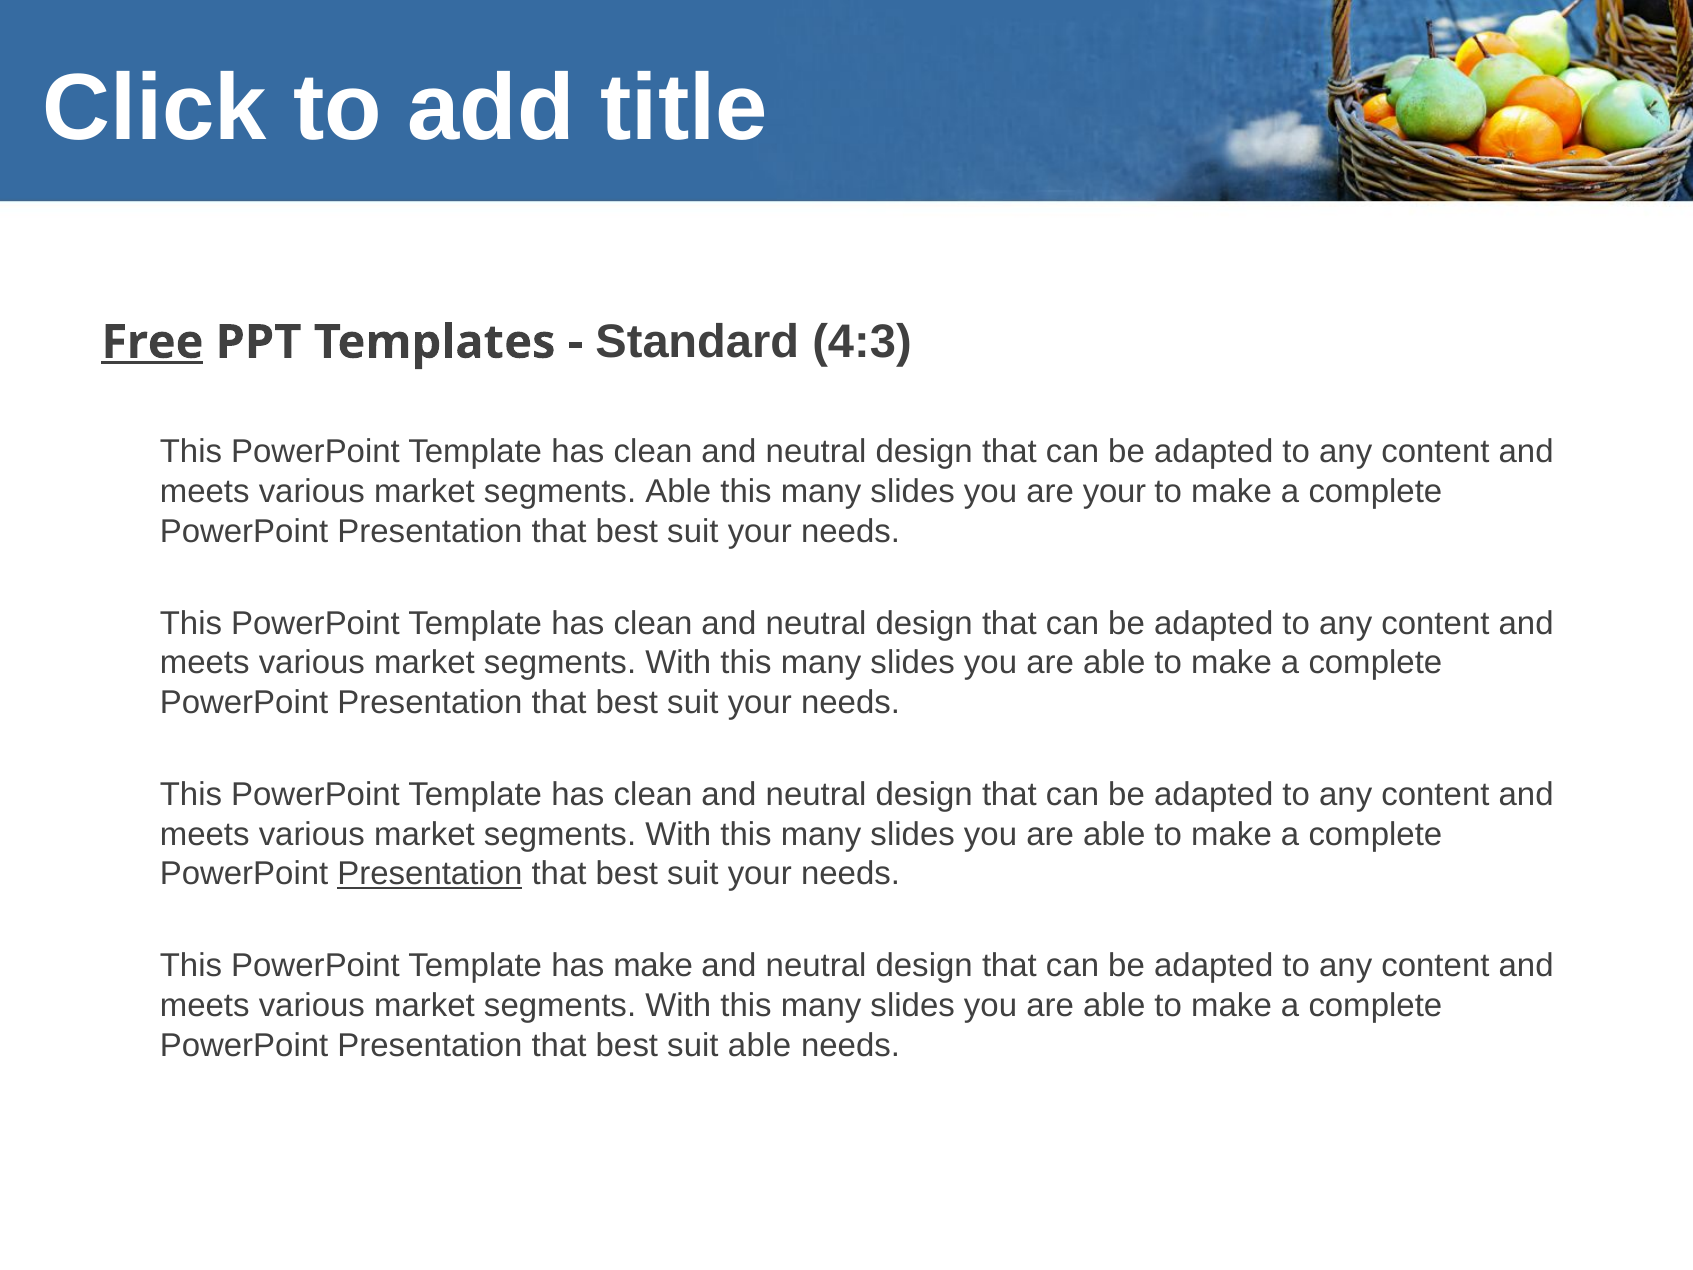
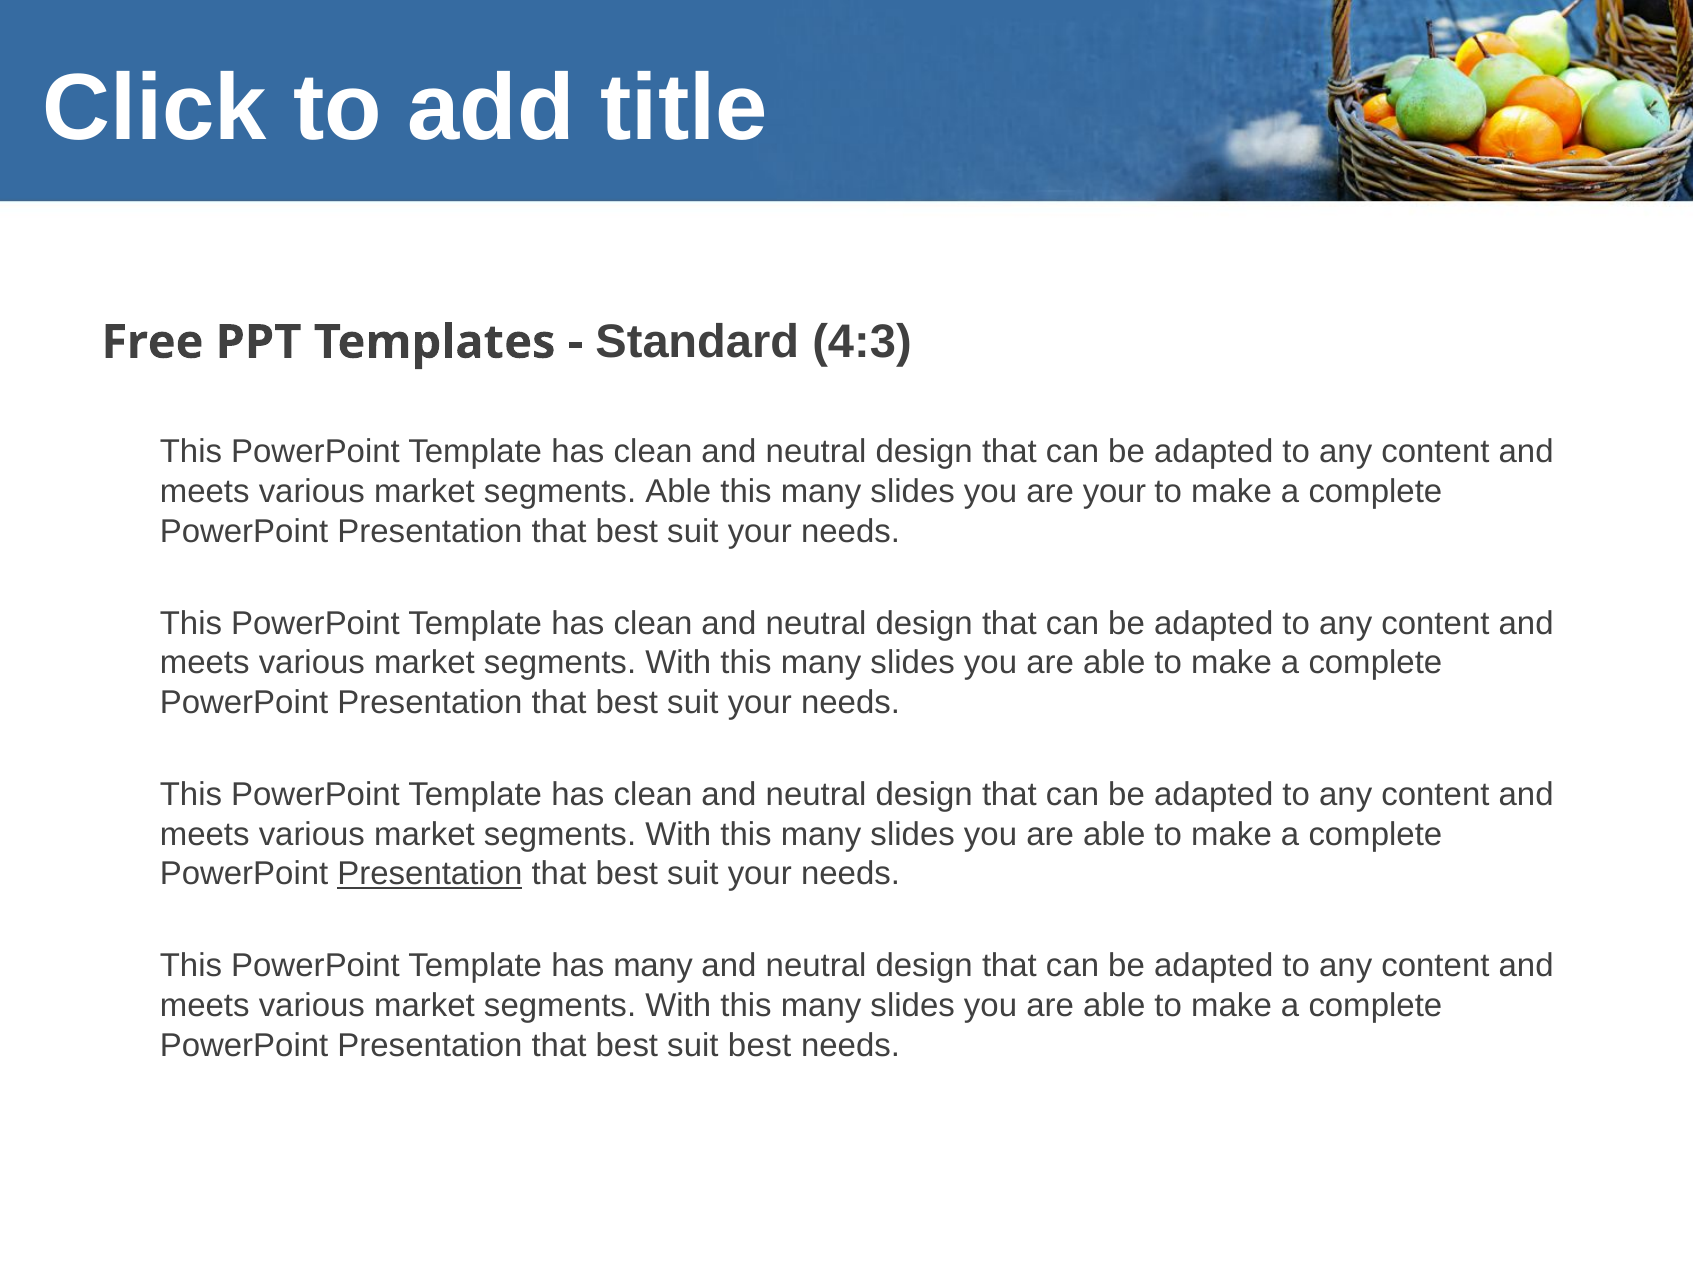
Free underline: present -> none
has make: make -> many
suit able: able -> best
